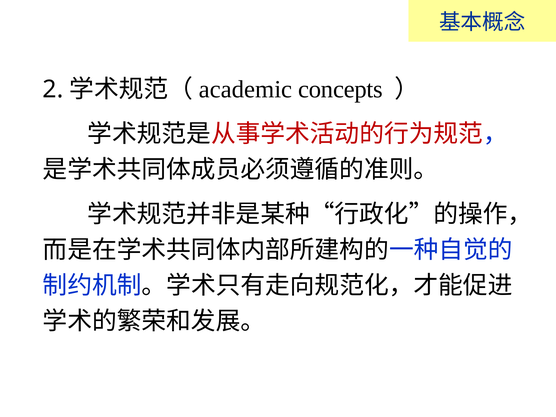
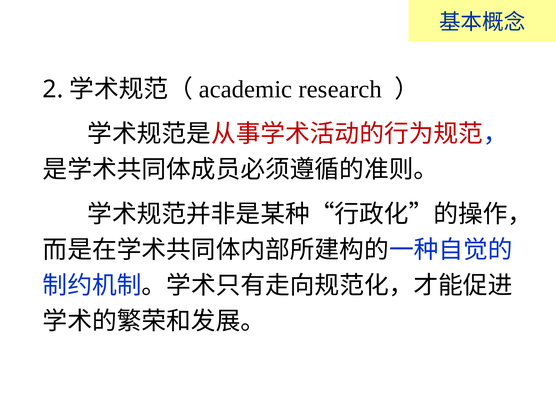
concepts: concepts -> research
